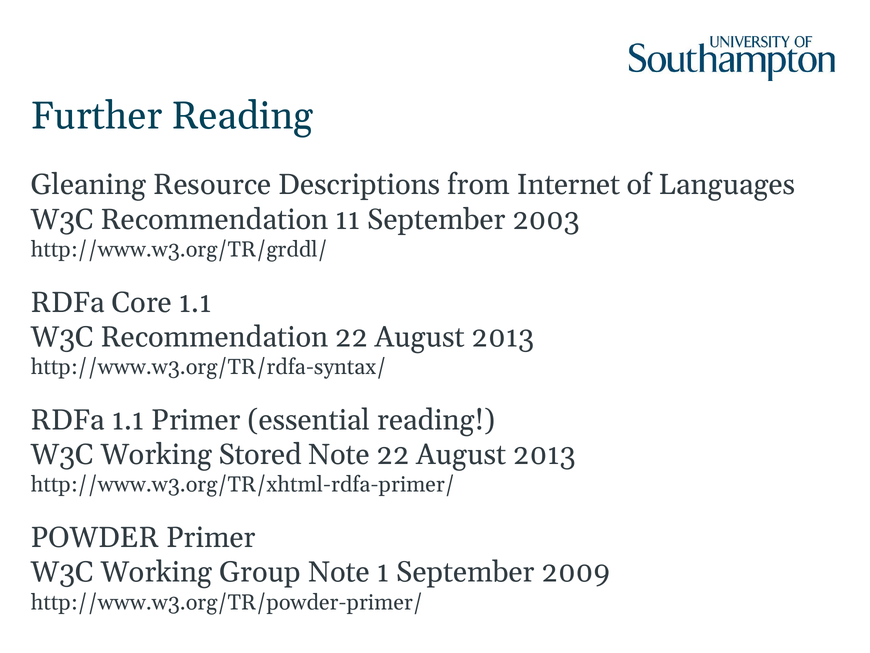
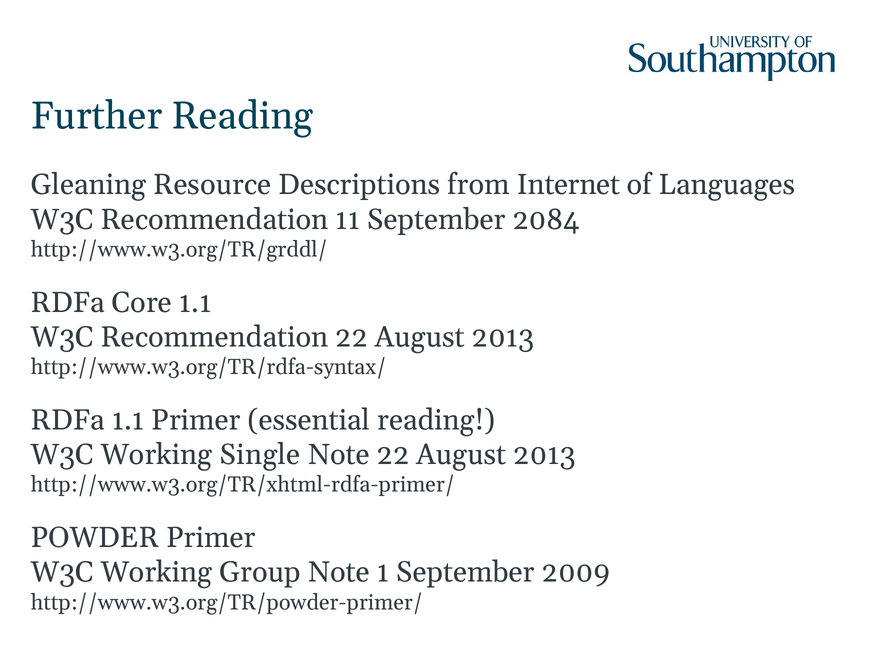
2003: 2003 -> 2084
Stored: Stored -> Single
